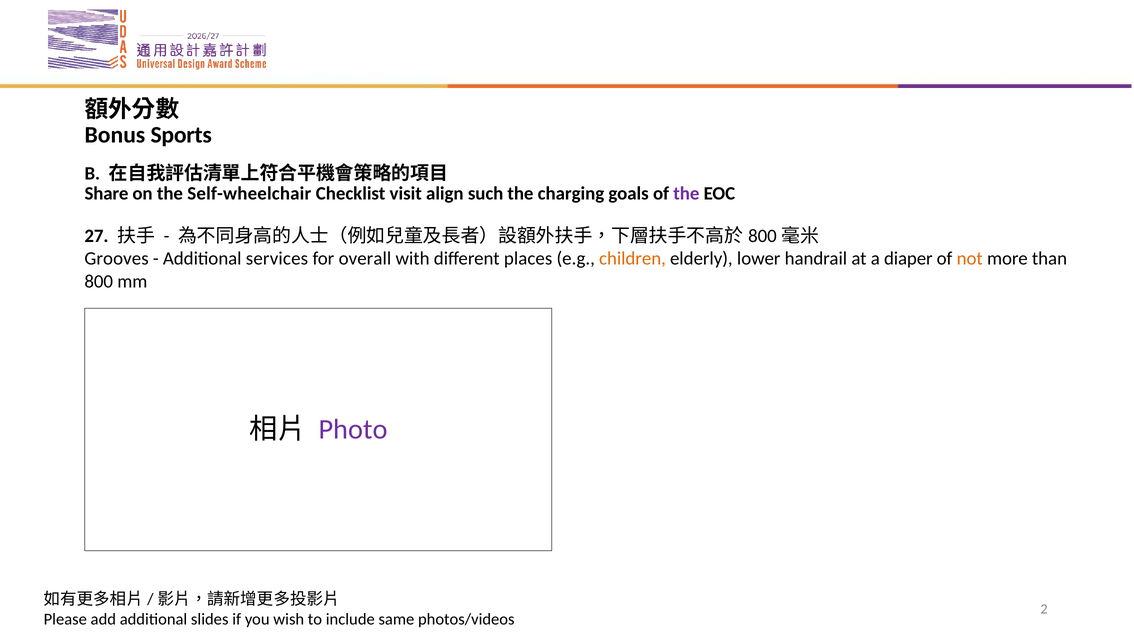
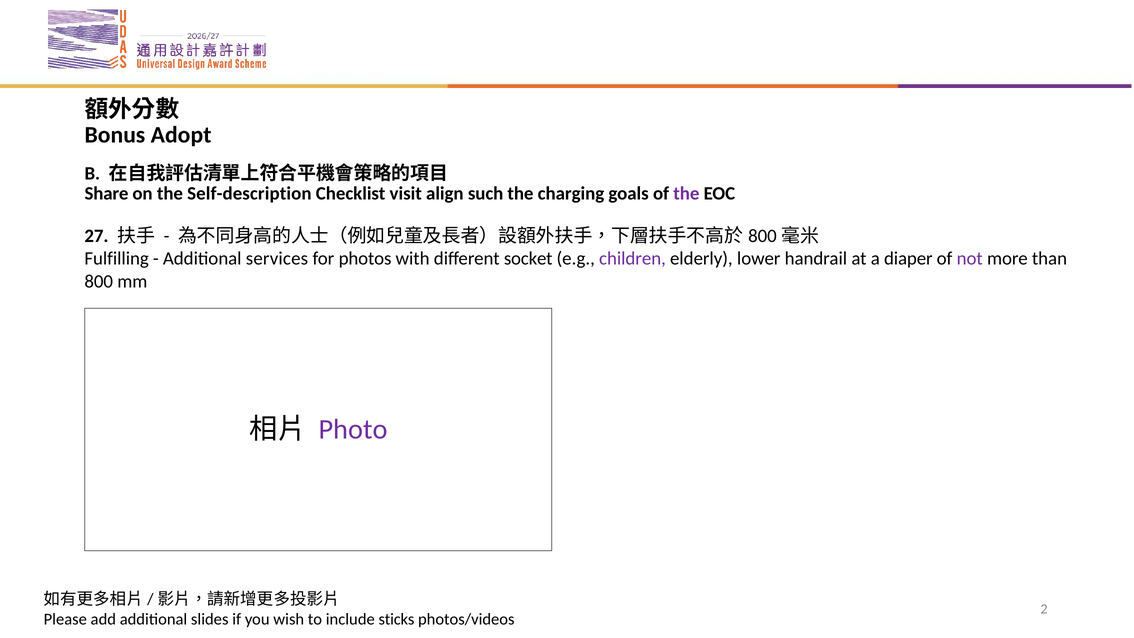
Sports: Sports -> Adopt
Self-wheelchair: Self-wheelchair -> Self-description
Grooves: Grooves -> Fulfilling
overall: overall -> photos
places: places -> socket
children colour: orange -> purple
not colour: orange -> purple
same: same -> sticks
